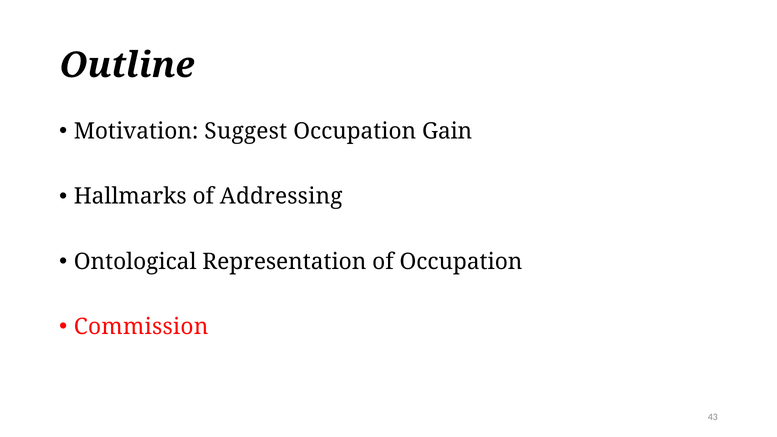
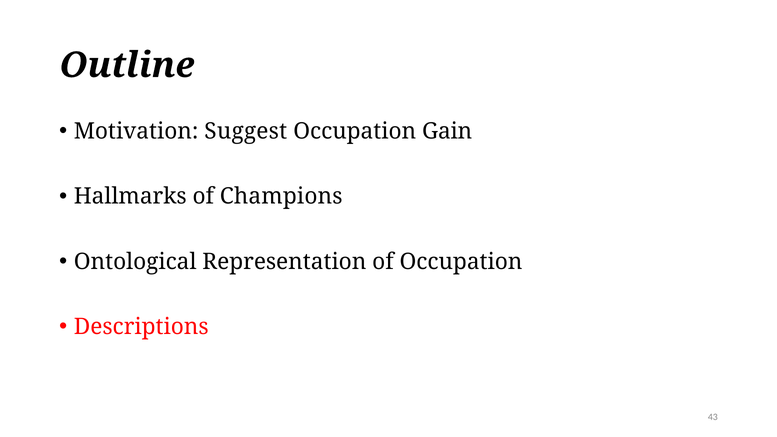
Addressing: Addressing -> Champions
Commission: Commission -> Descriptions
